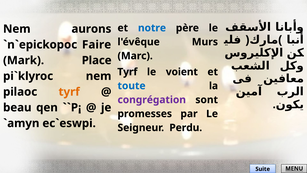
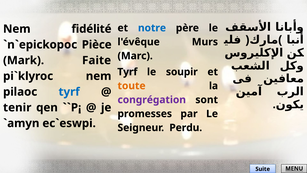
aurons: aurons -> fidélité
Faire: Faire -> Pièce
Place: Place -> Faite
voient: voient -> soupir
toute colour: blue -> orange
tyrf at (69, 92) colour: orange -> blue
beau: beau -> tenir
